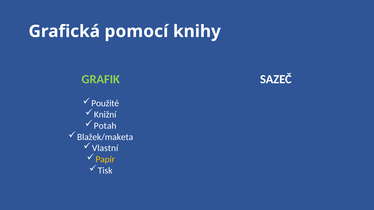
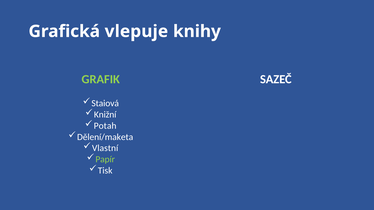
pomocí: pomocí -> vlepuje
Použité: Použité -> Staiová
Blažek/maketa: Blažek/maketa -> Dělení/maketa
Papír colour: yellow -> light green
